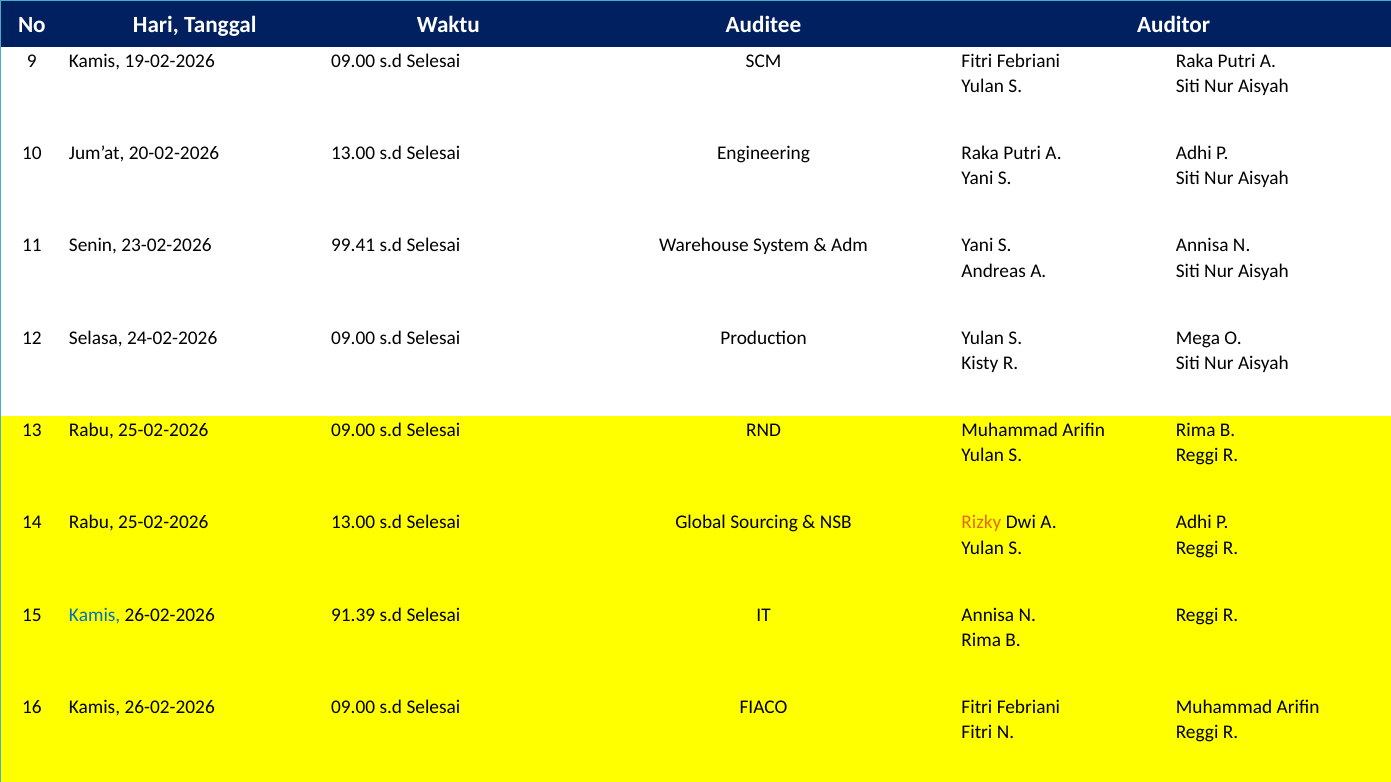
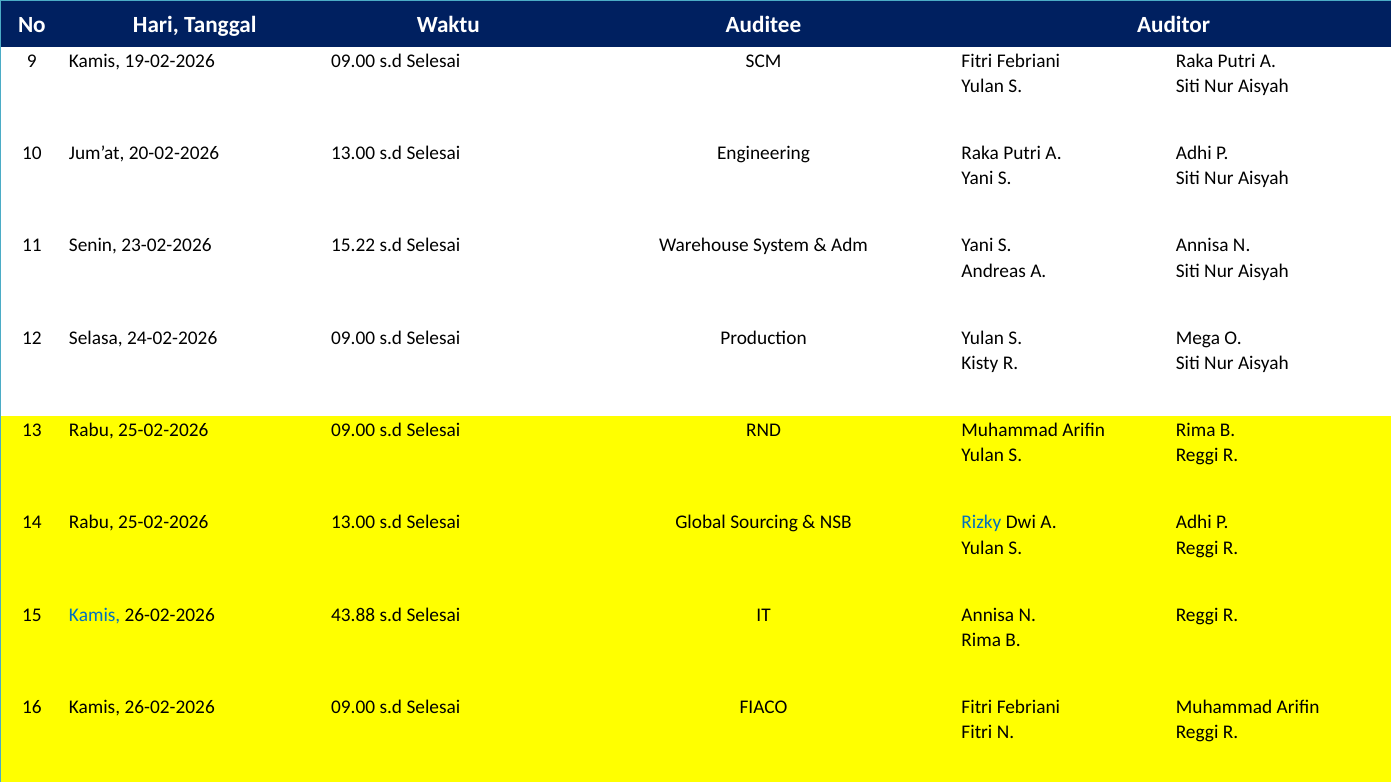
99.41: 99.41 -> 15.22
Rizky colour: orange -> blue
91.39: 91.39 -> 43.88
